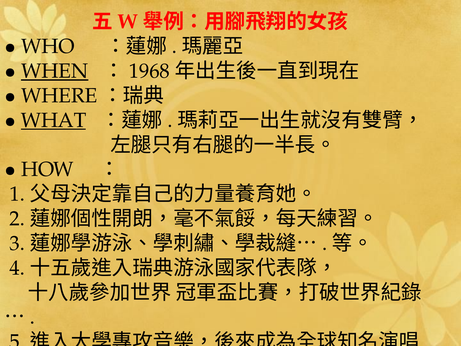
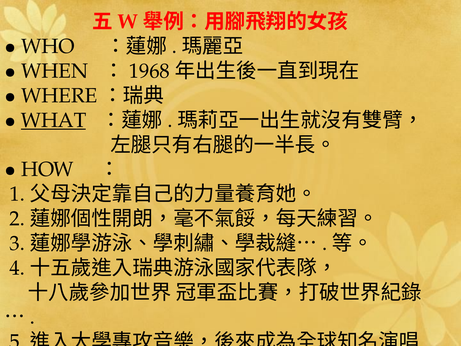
WHEN underline: present -> none
